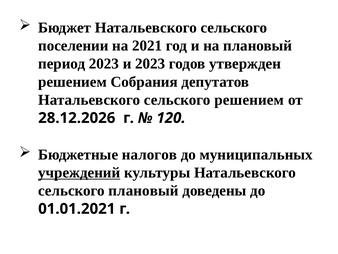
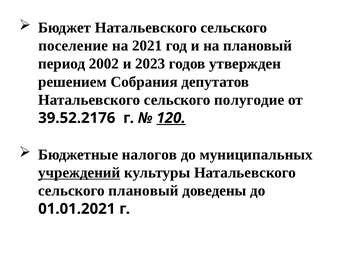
поселении: поселении -> поселение
период 2023: 2023 -> 2002
сельского решением: решением -> полугодие
28.12.2026: 28.12.2026 -> 39.52.2176
120 underline: none -> present
